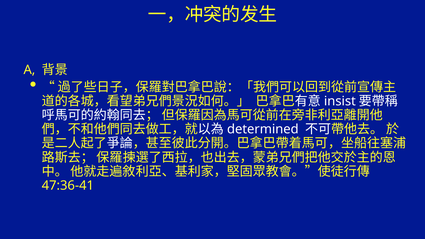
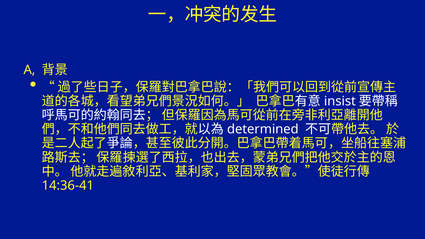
47:36-41: 47:36-41 -> 14:36-41
